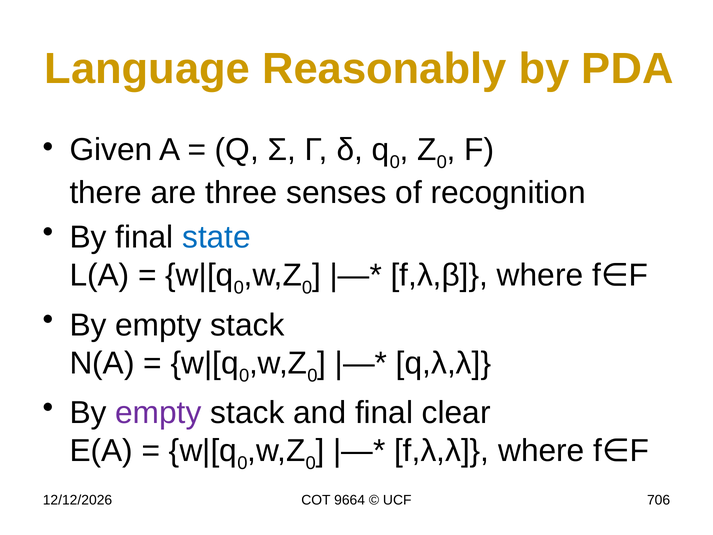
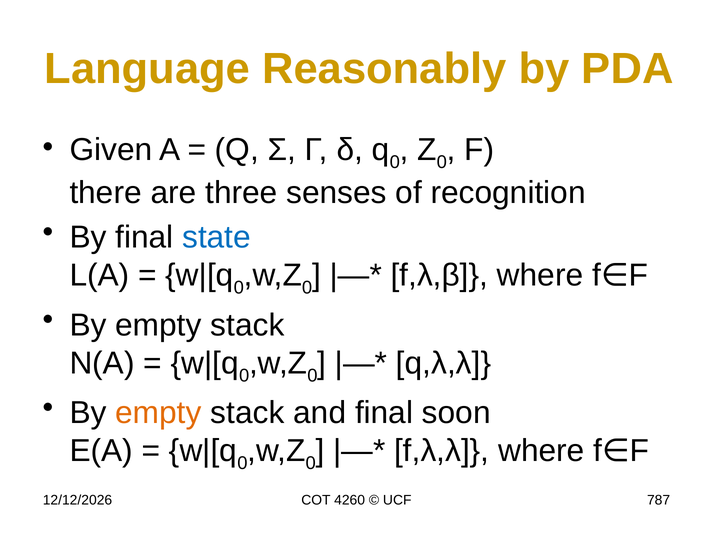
empty at (158, 413) colour: purple -> orange
clear: clear -> soon
9664: 9664 -> 4260
706: 706 -> 787
